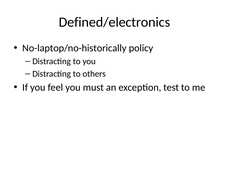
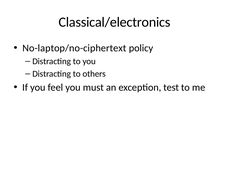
Defined/electronics: Defined/electronics -> Classical/electronics
No-laptop/no-historically: No-laptop/no-historically -> No-laptop/no-ciphertext
